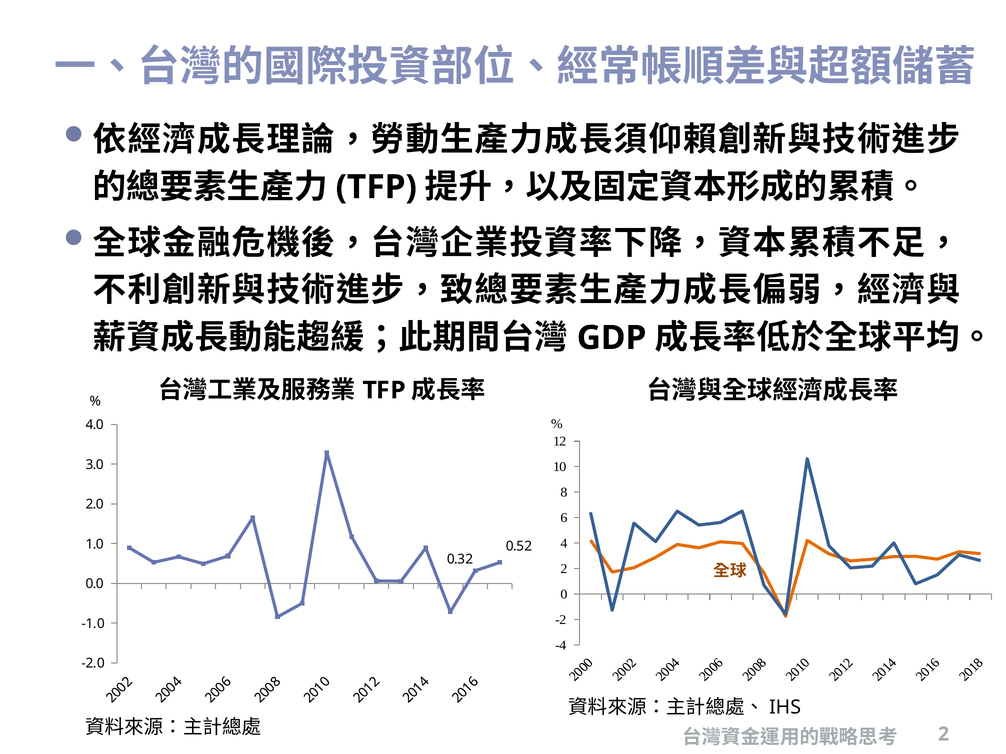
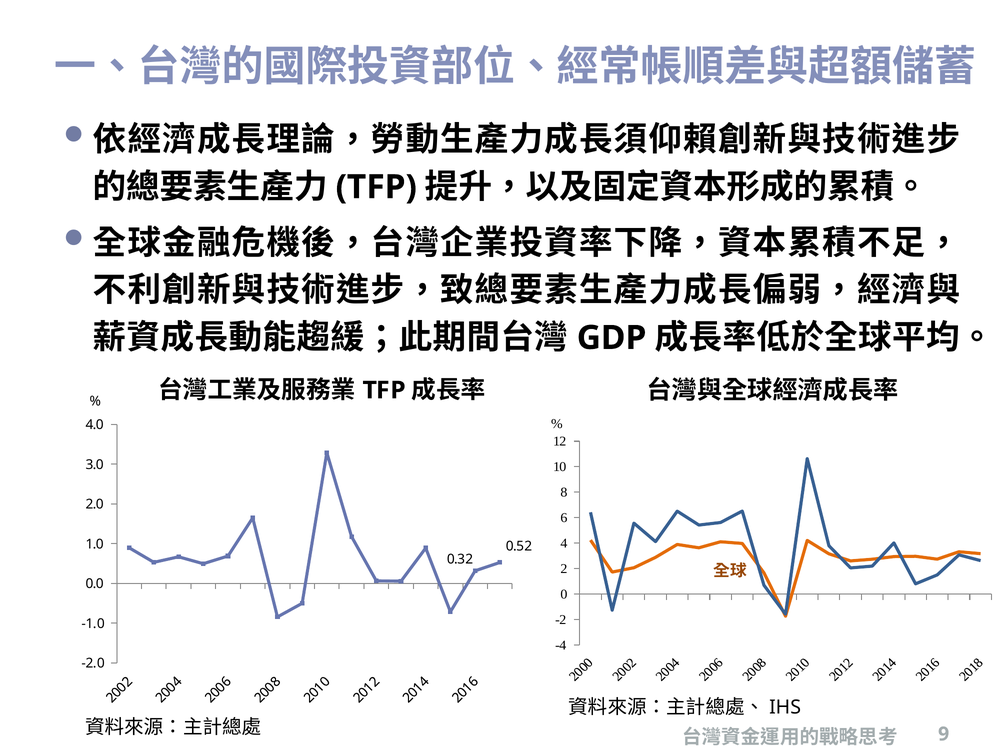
2 at (944, 735): 2 -> 9
